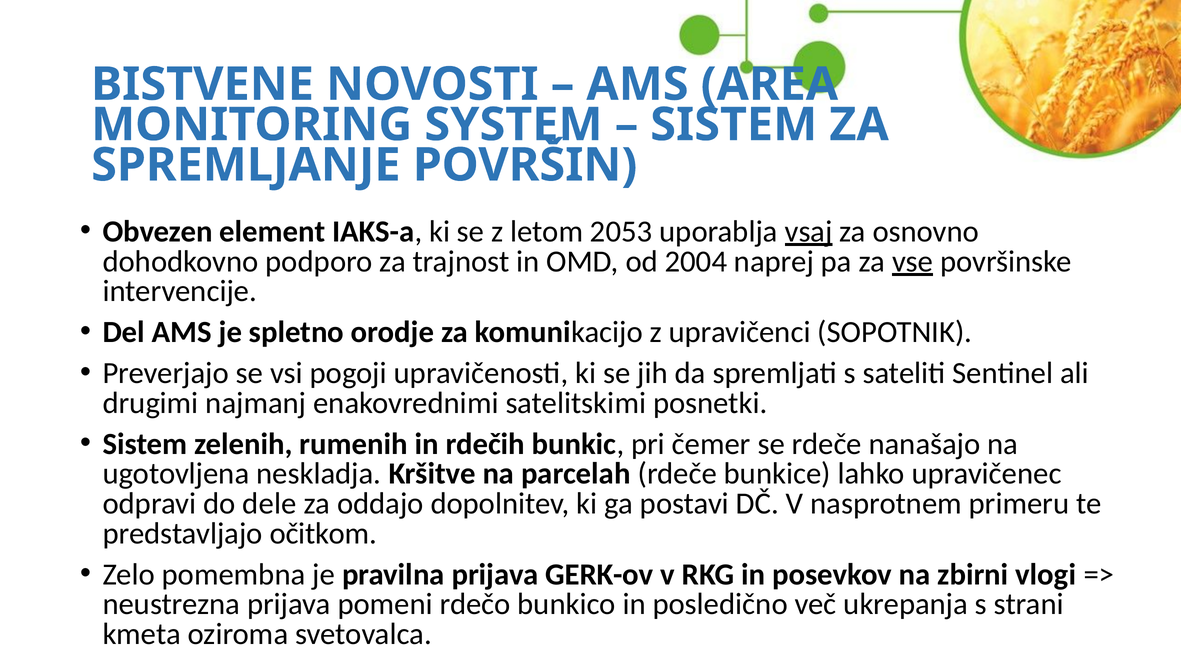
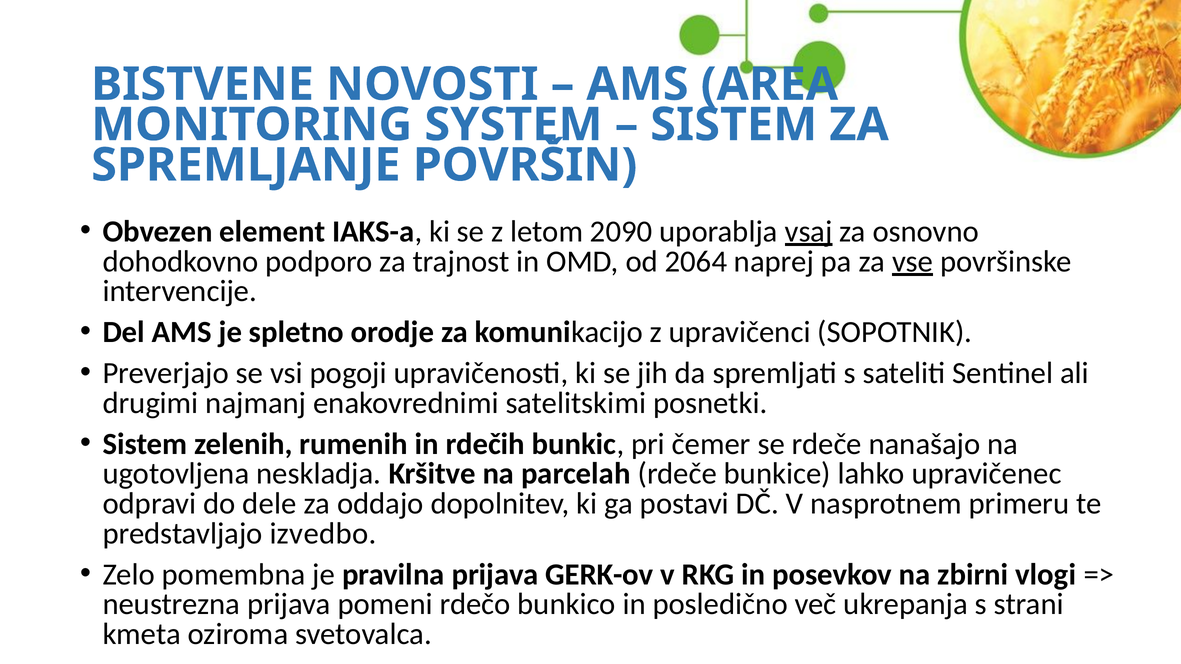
2053: 2053 -> 2090
2004: 2004 -> 2064
očitkom: očitkom -> izvedbo
